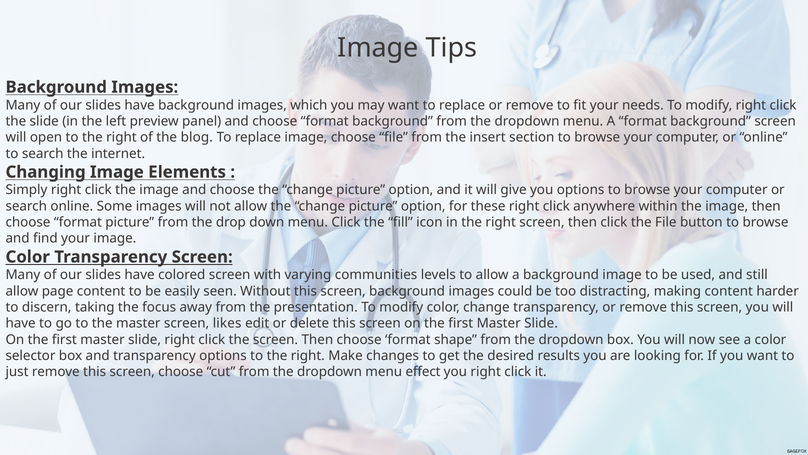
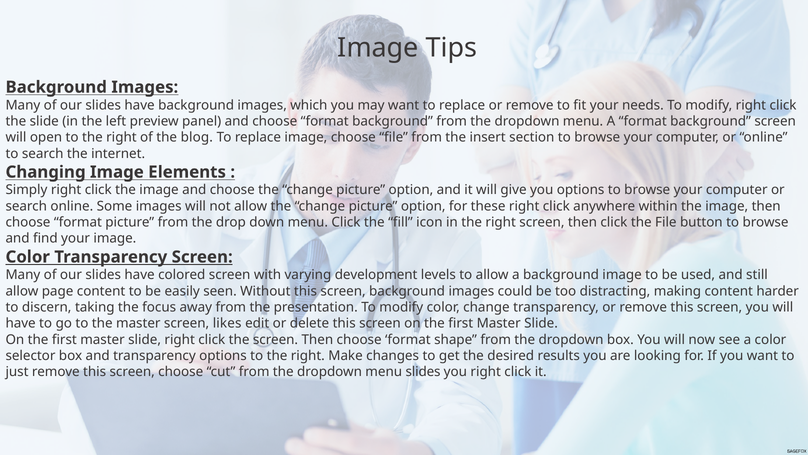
communities: communities -> development
menu effect: effect -> slides
